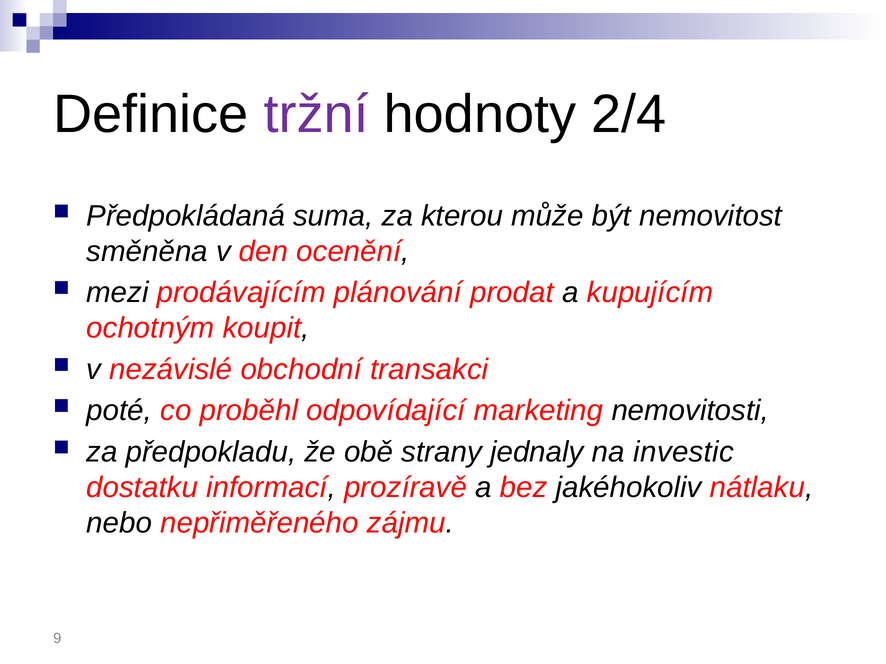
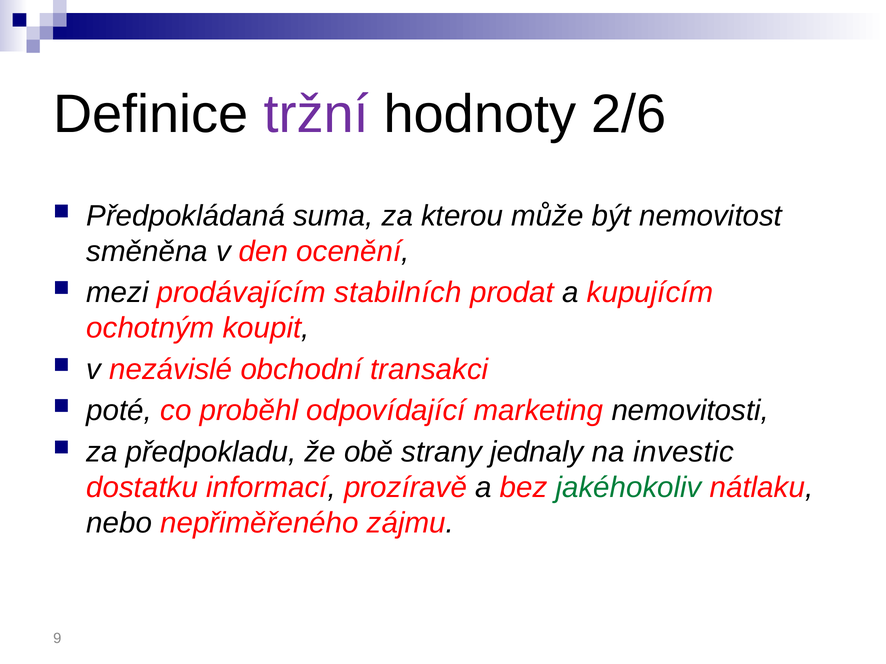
2/4: 2/4 -> 2/6
plánování: plánování -> stabilních
jakéhokoliv colour: black -> green
